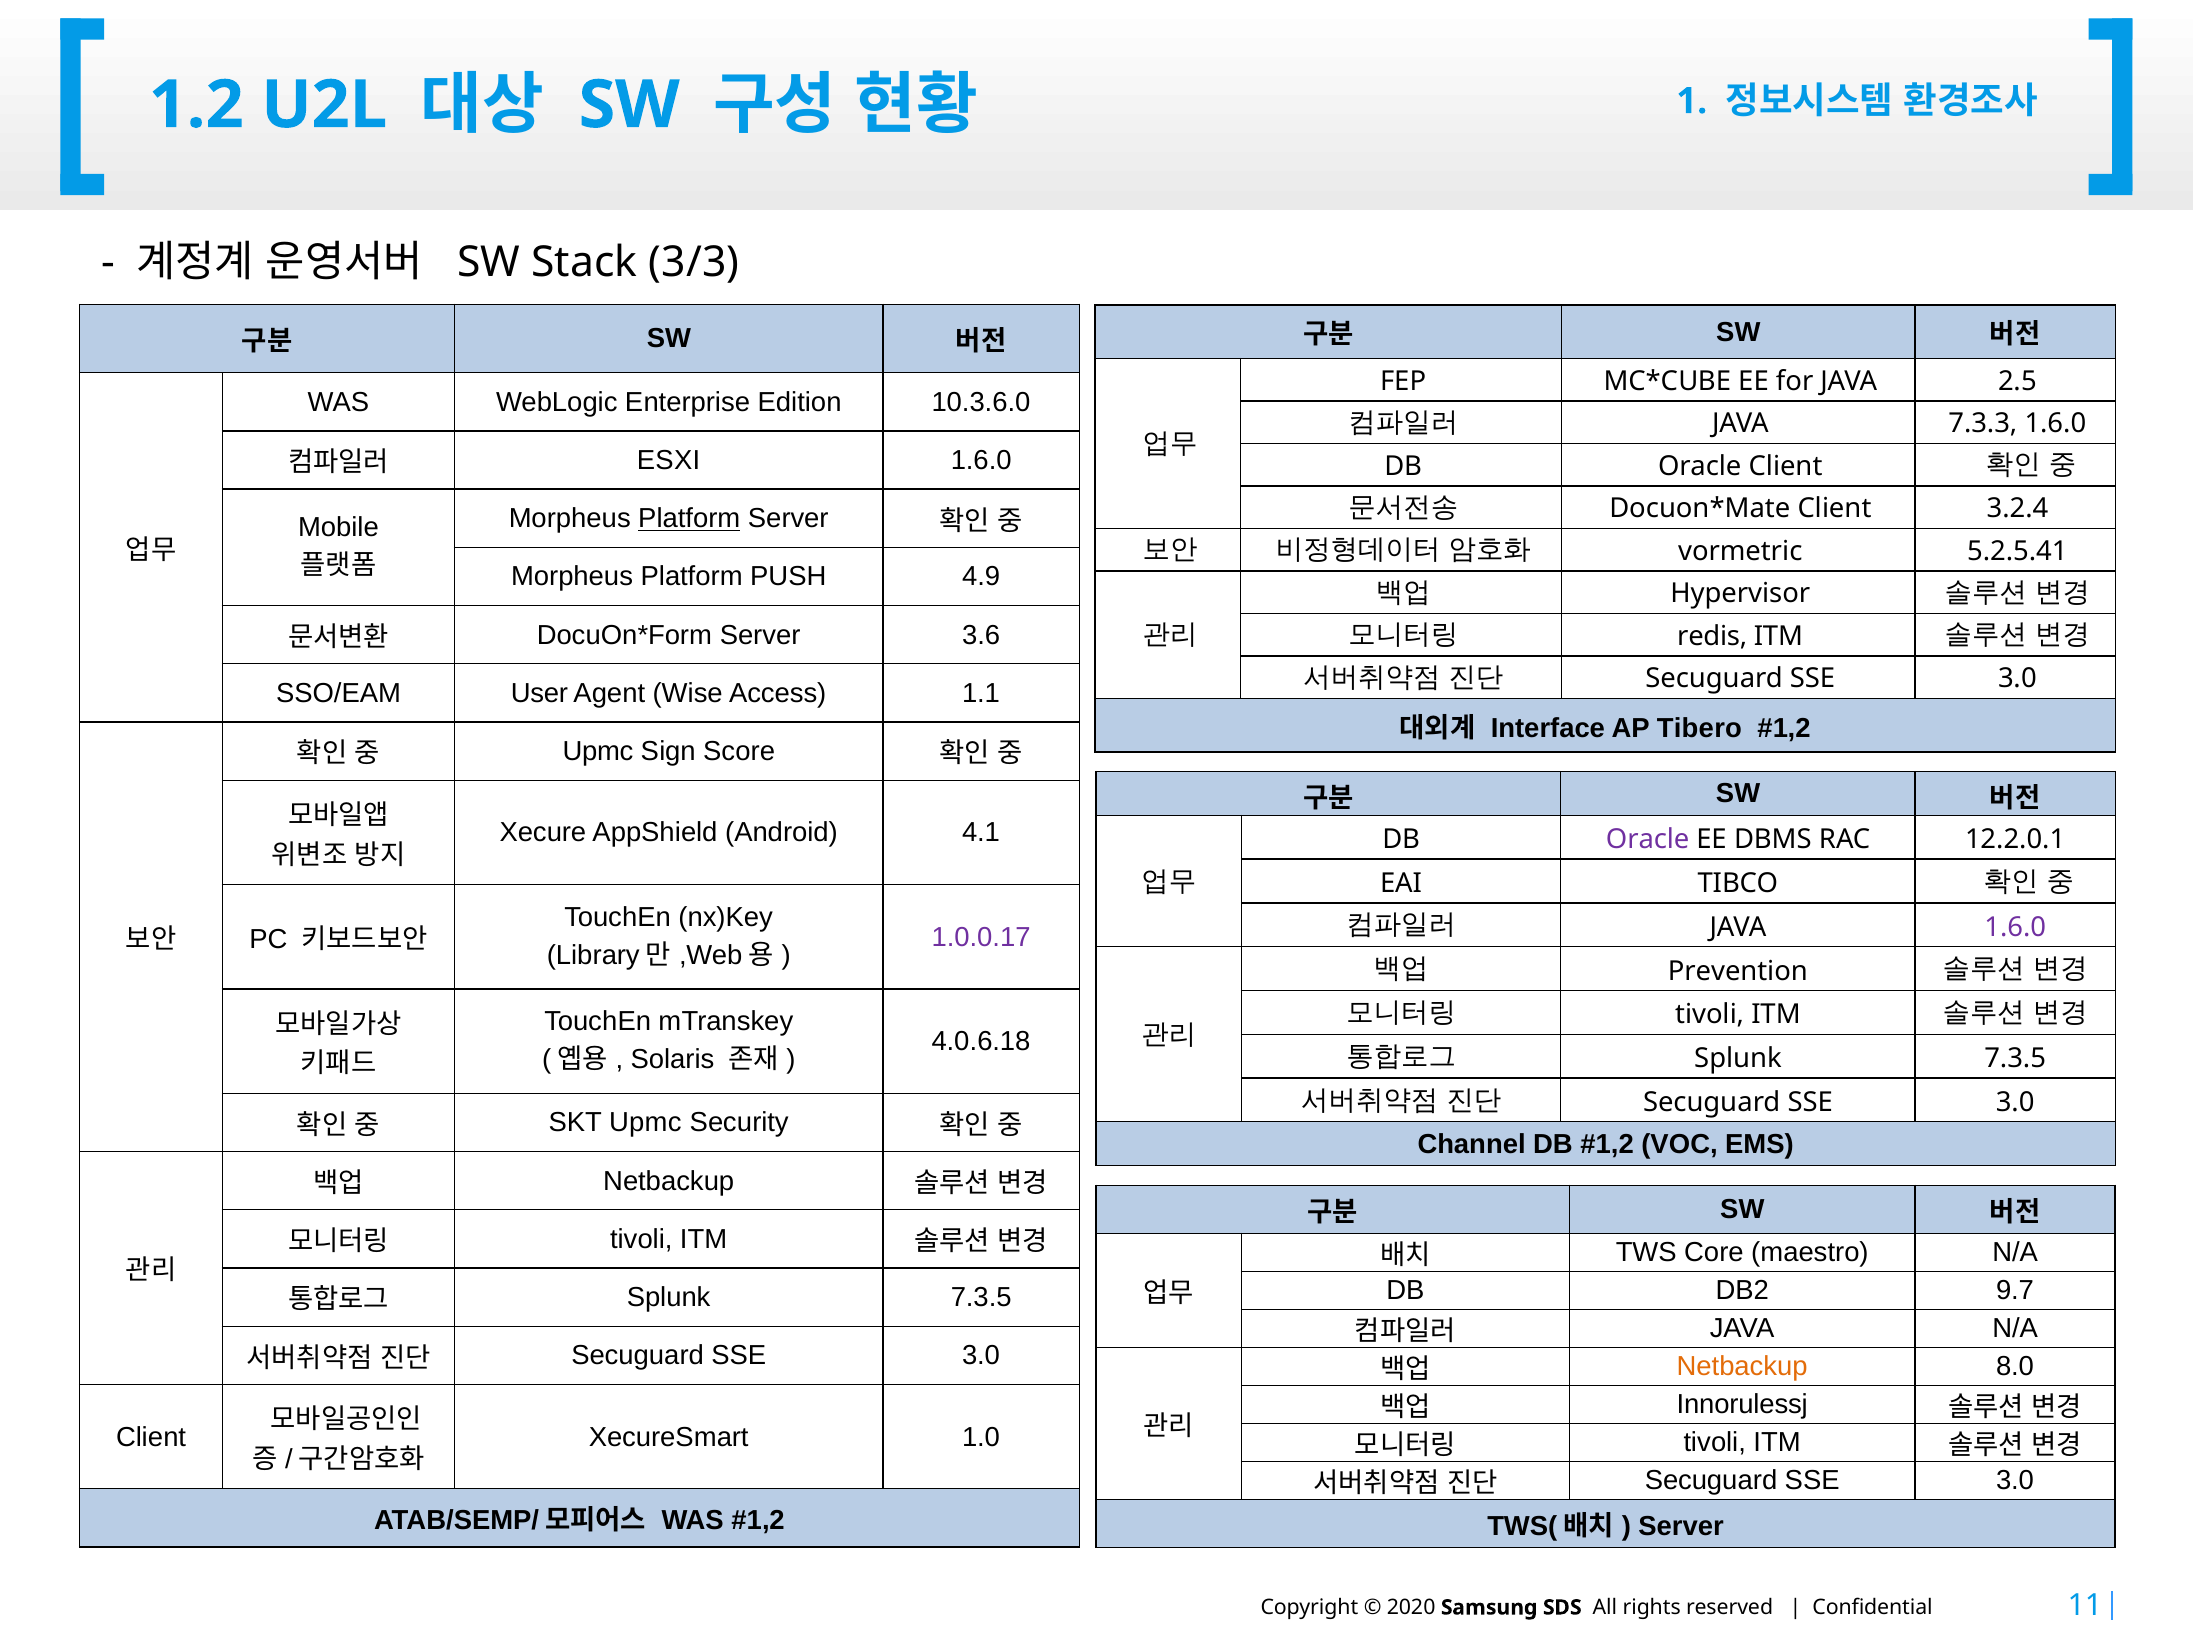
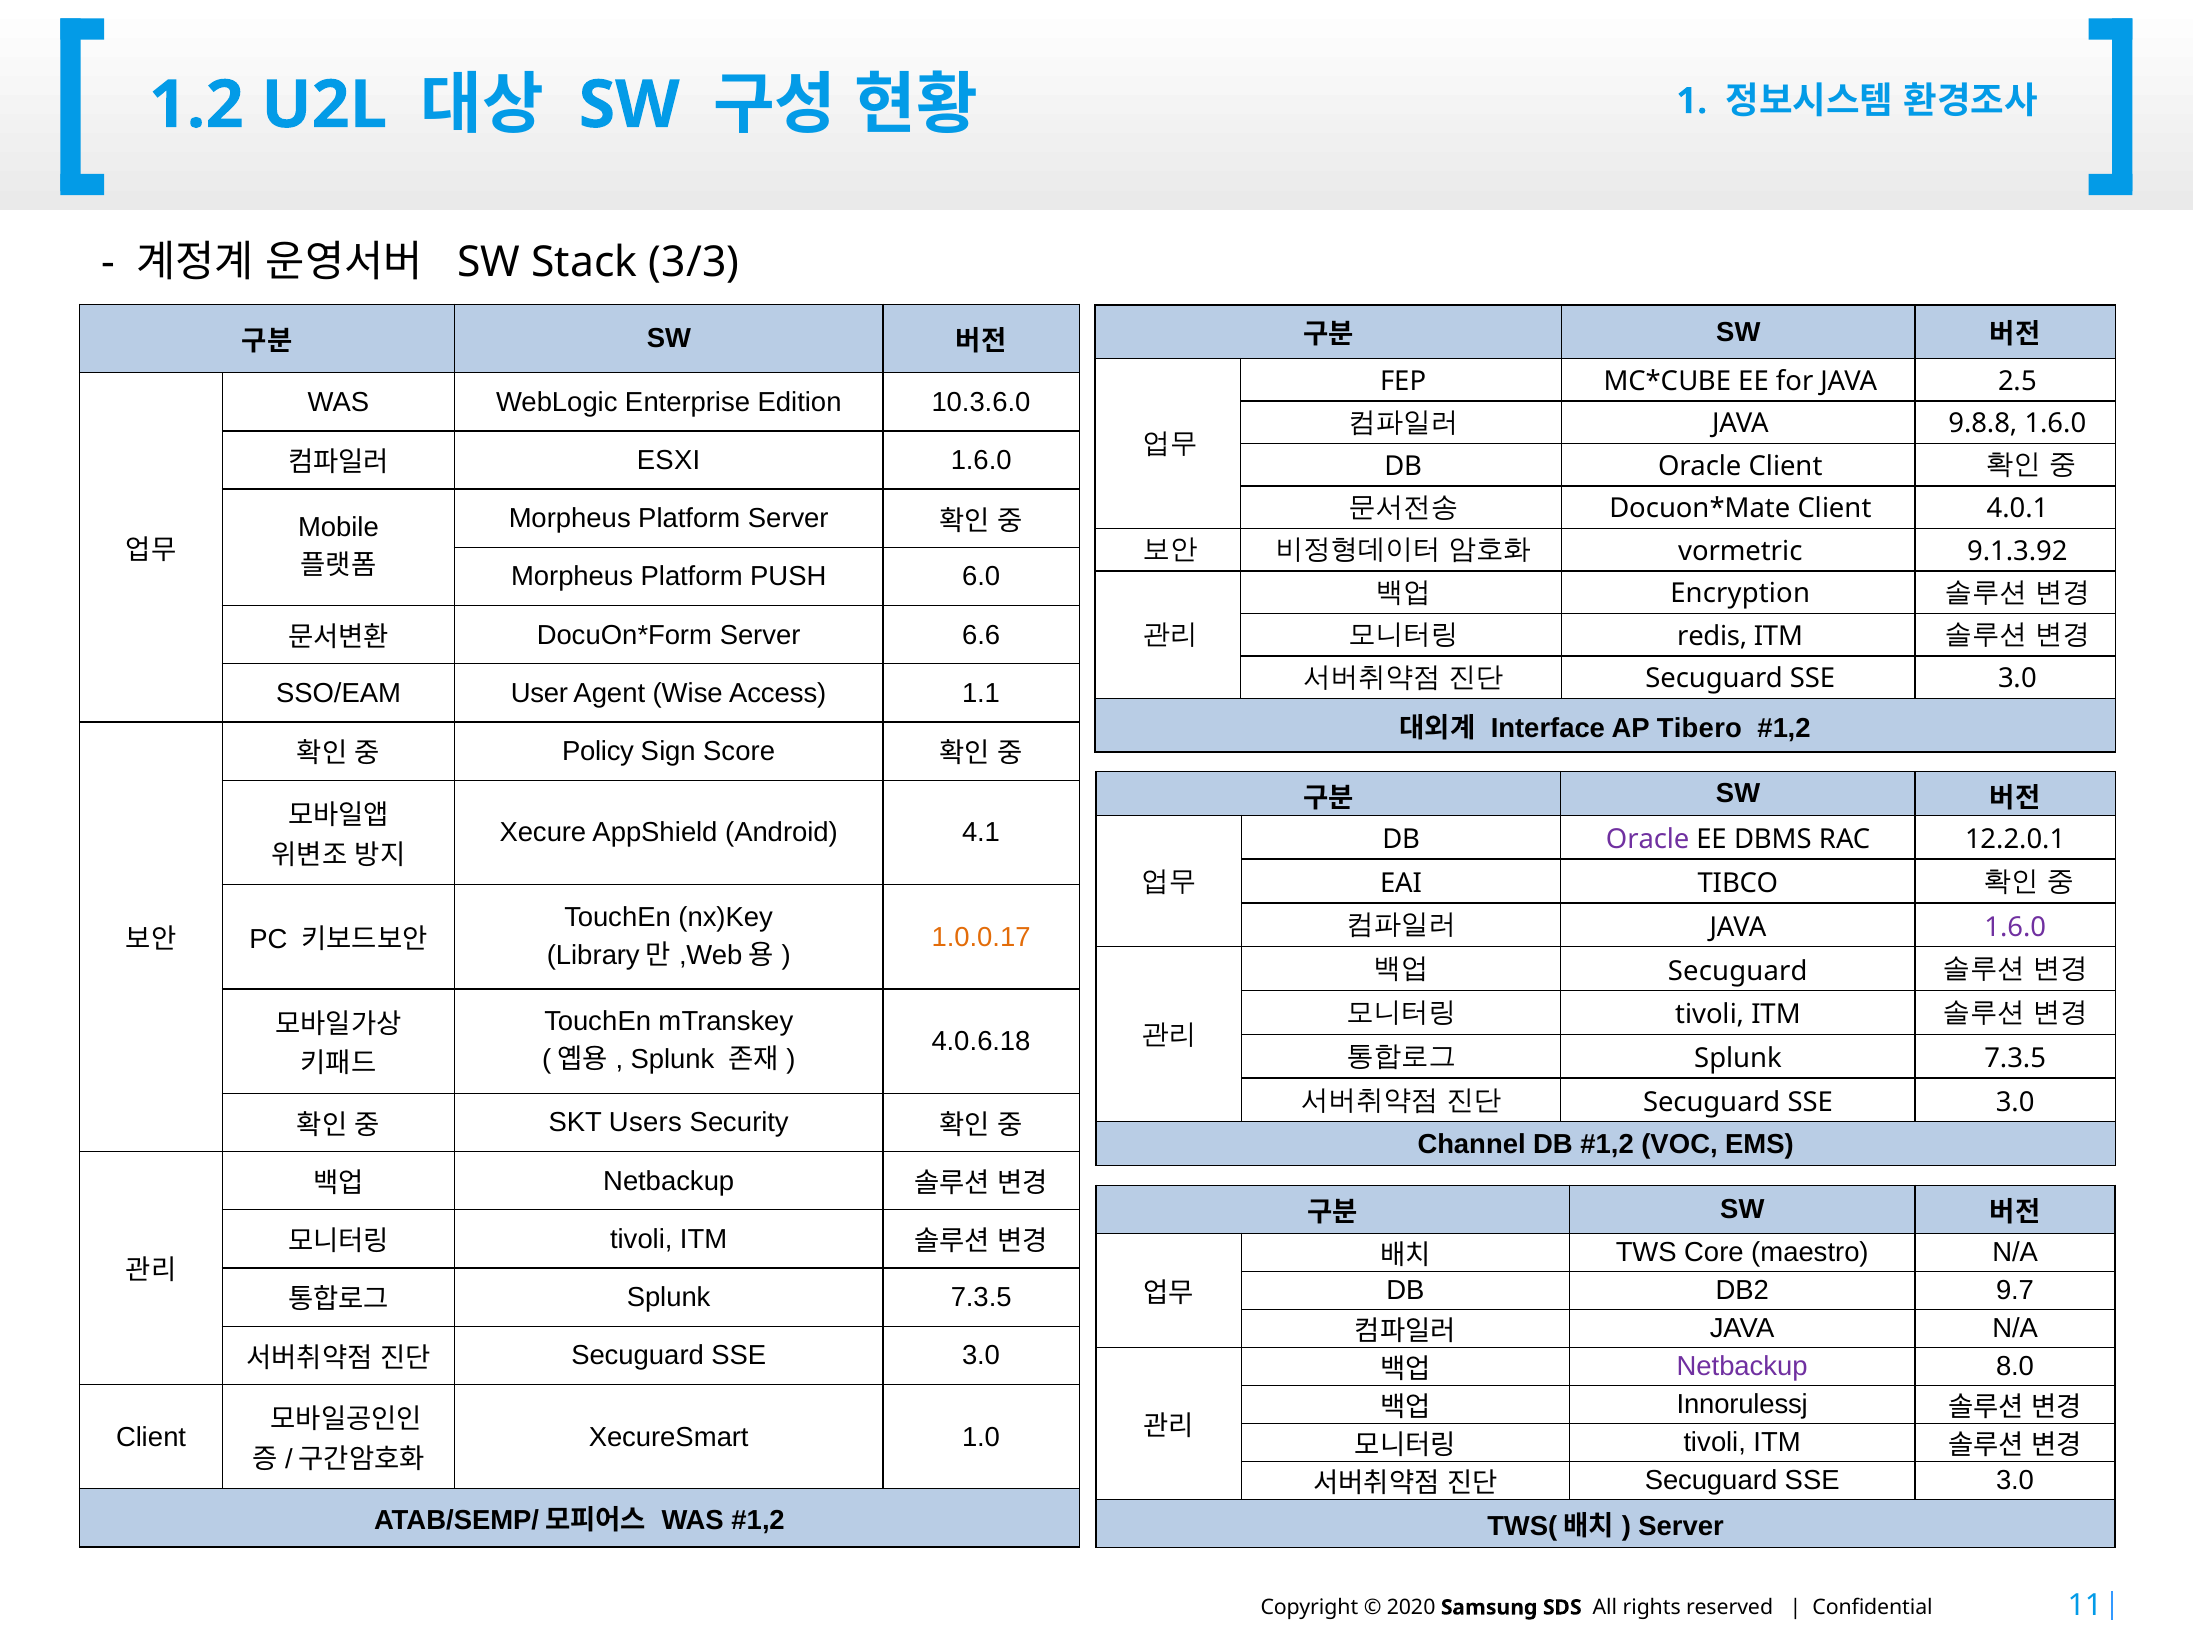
7.3.3: 7.3.3 -> 9.8.8
3.2.4: 3.2.4 -> 4.0.1
Platform at (689, 519) underline: present -> none
5.2.5.41: 5.2.5.41 -> 9.1.3.92
4.9: 4.9 -> 6.0
Hypervisor: Hypervisor -> Encryption
3.6: 3.6 -> 6.6
Upmc at (598, 751): Upmc -> Policy
1.0.0.17 colour: purple -> orange
Prevention at (1738, 971): Prevention -> Secuguard
Solaris at (672, 1059): Solaris -> Splunk
SKT Upmc: Upmc -> Users
Netbackup at (1742, 1366) colour: orange -> purple
